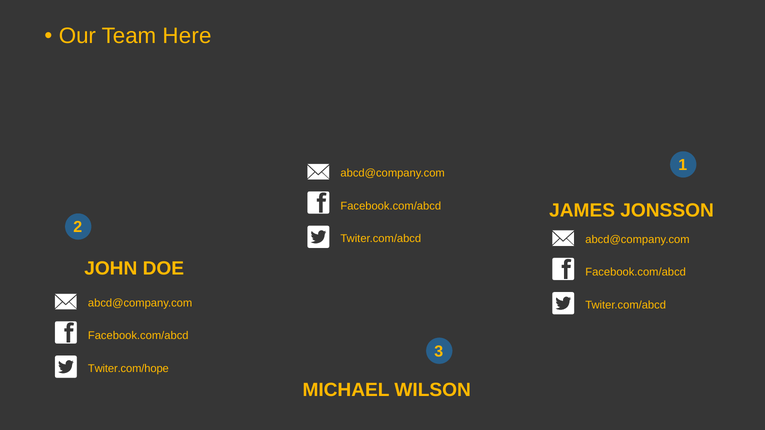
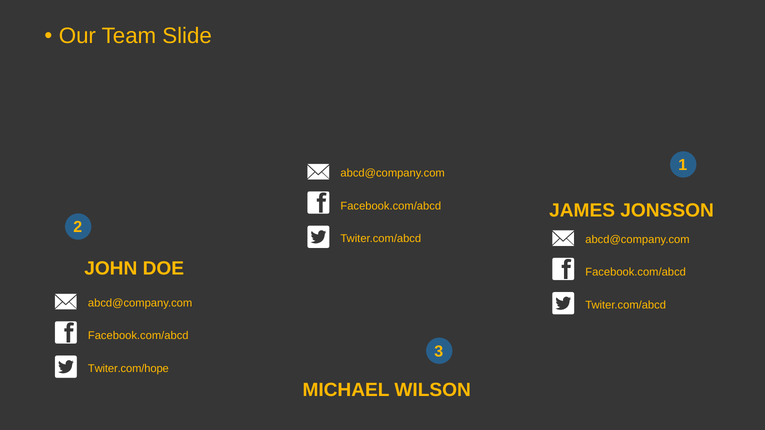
Here: Here -> Slide
